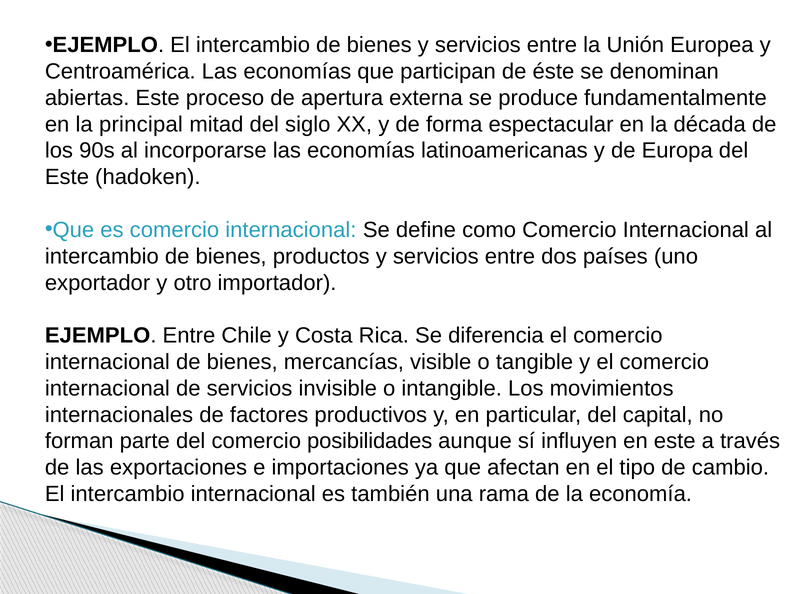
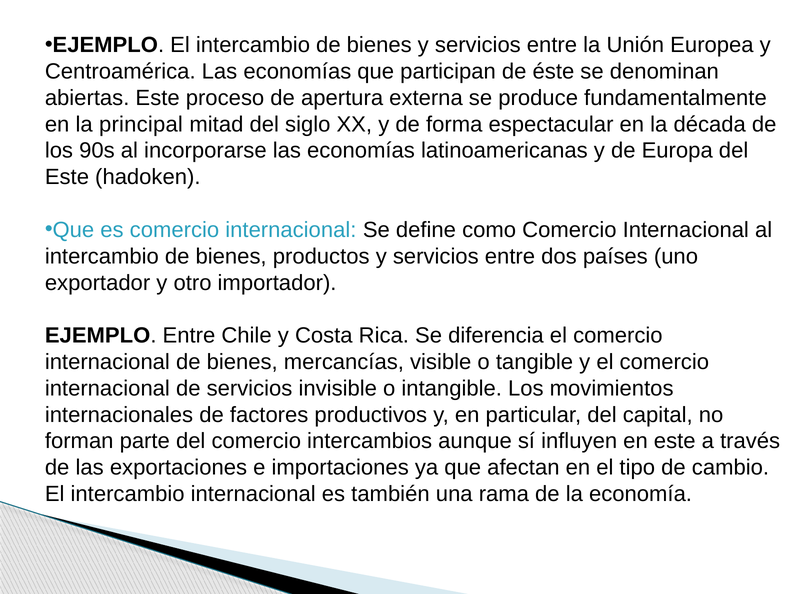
posibilidades: posibilidades -> intercambios
